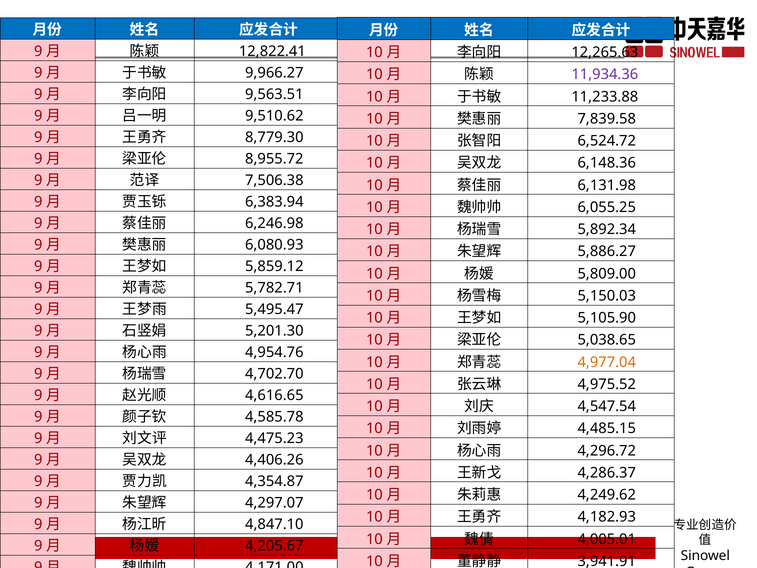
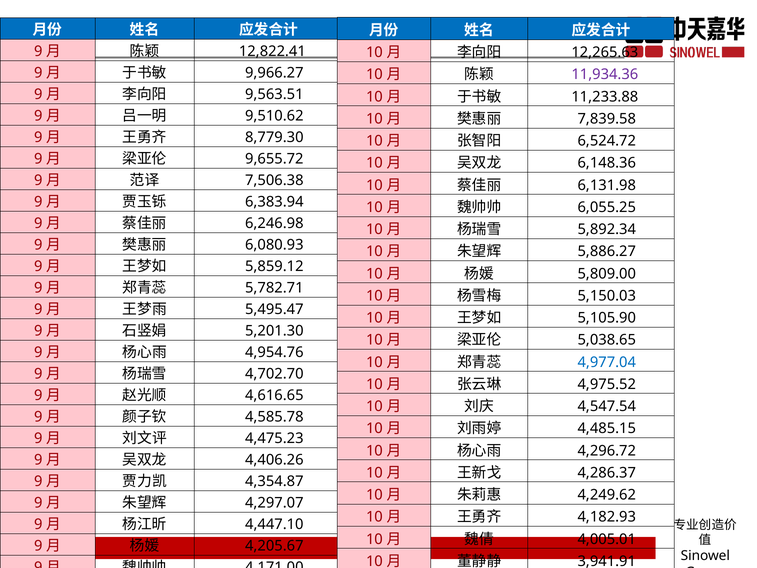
8,955.72: 8,955.72 -> 9,655.72
4,977.04 colour: orange -> blue
4,847.10: 4,847.10 -> 4,447.10
